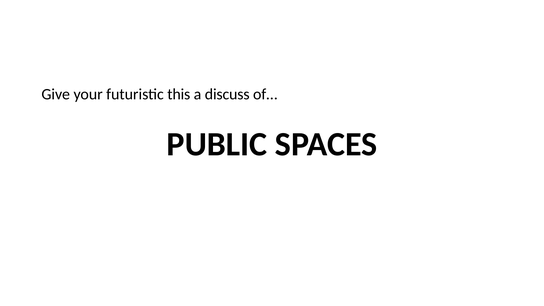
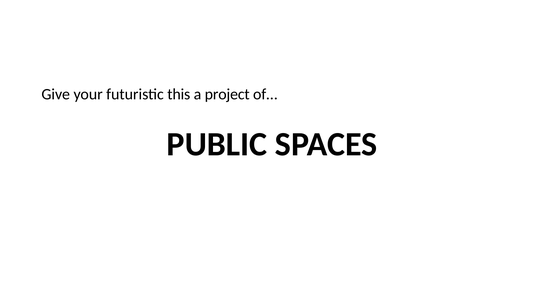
discuss: discuss -> project
